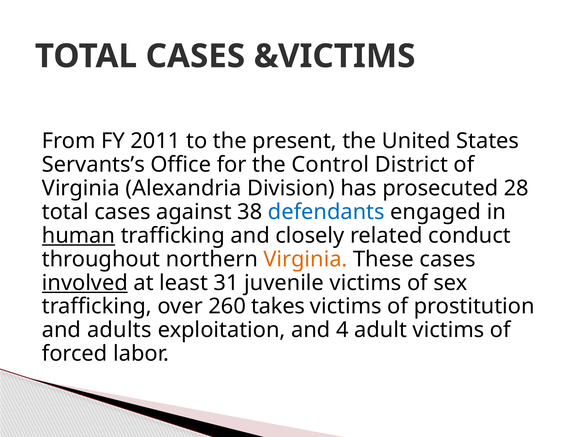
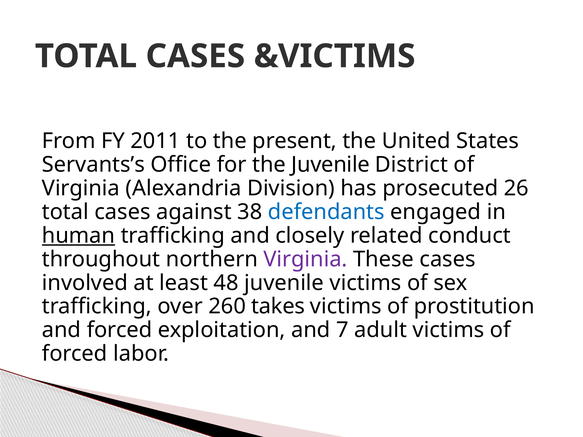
the Control: Control -> Juvenile
28: 28 -> 26
Virginia at (306, 259) colour: orange -> purple
involved underline: present -> none
31: 31 -> 48
and adults: adults -> forced
4: 4 -> 7
